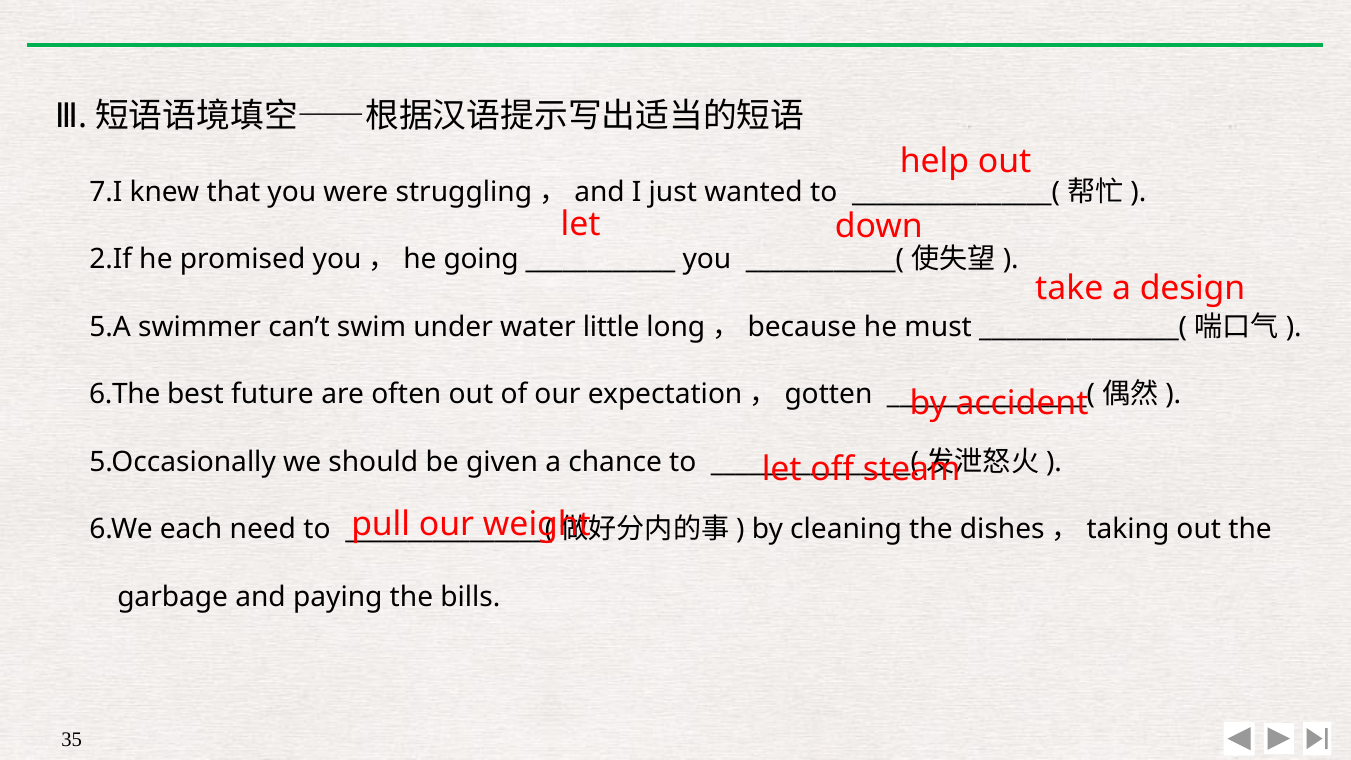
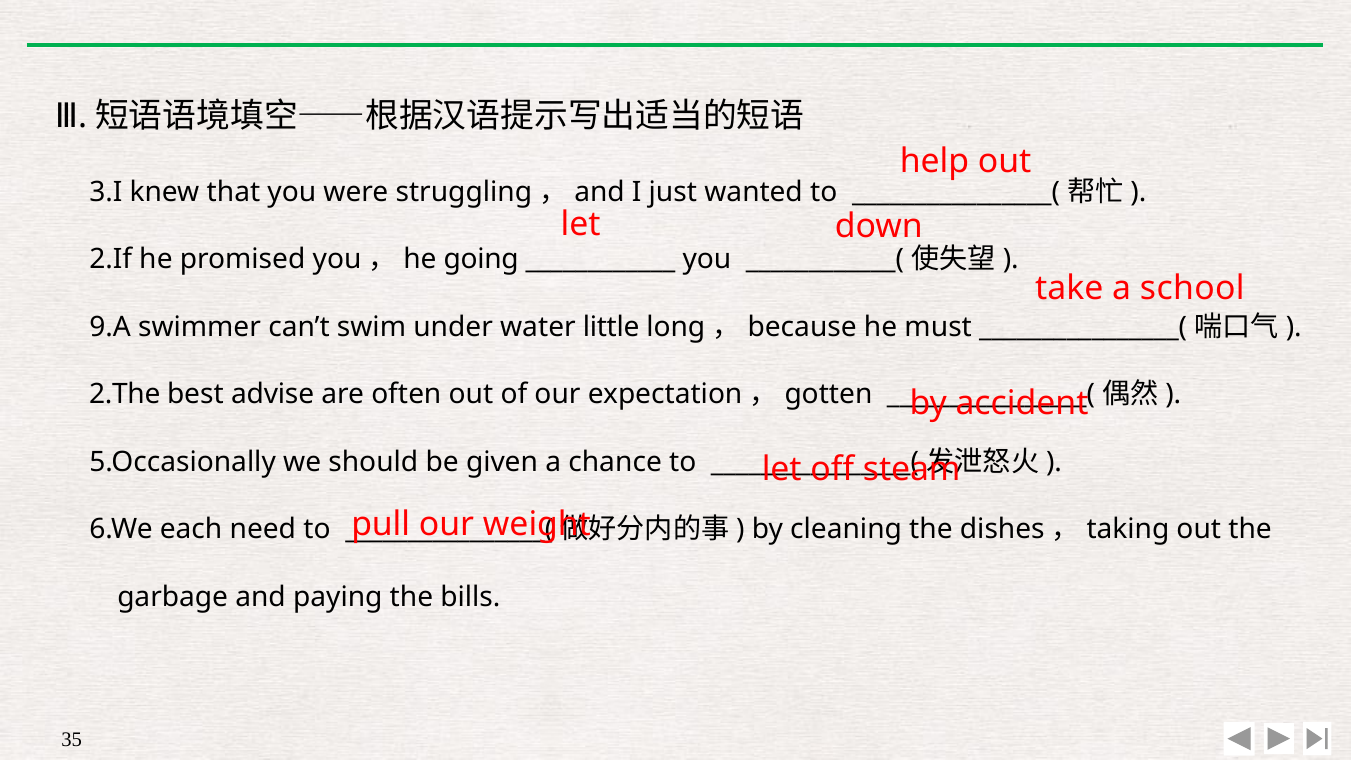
7.I: 7.I -> 3.I
design: design -> school
5.A: 5.A -> 9.A
6.The: 6.The -> 2.The
future: future -> advise
